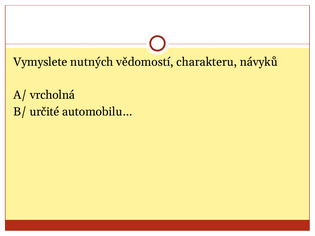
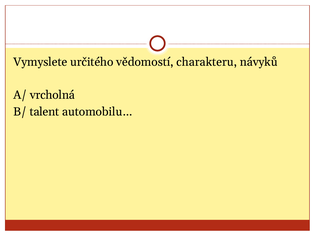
nutných: nutných -> určitého
určité: určité -> talent
